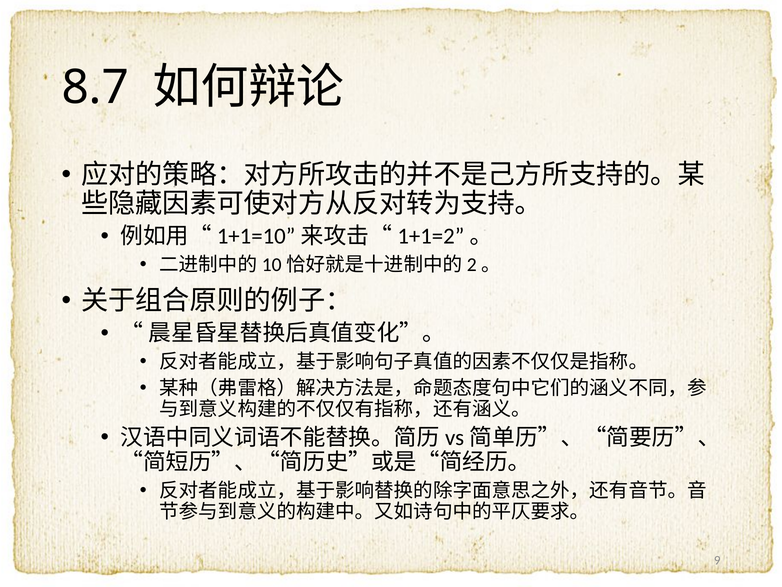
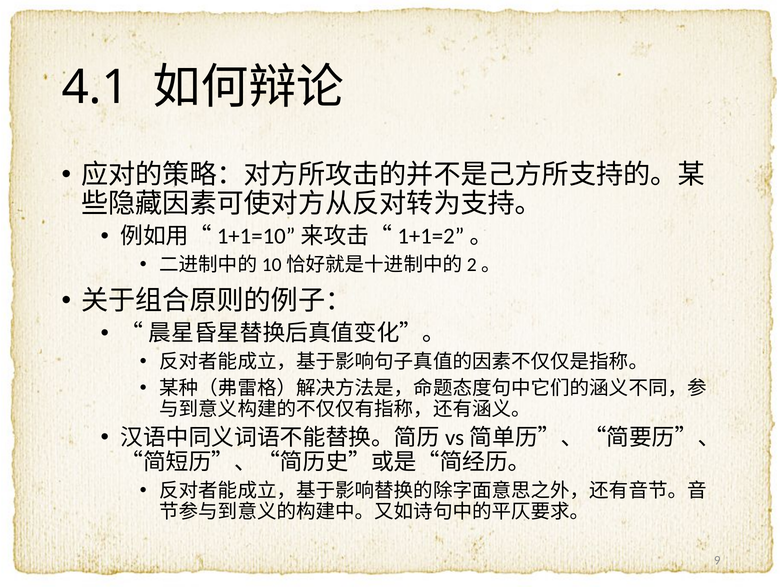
8.7: 8.7 -> 4.1
